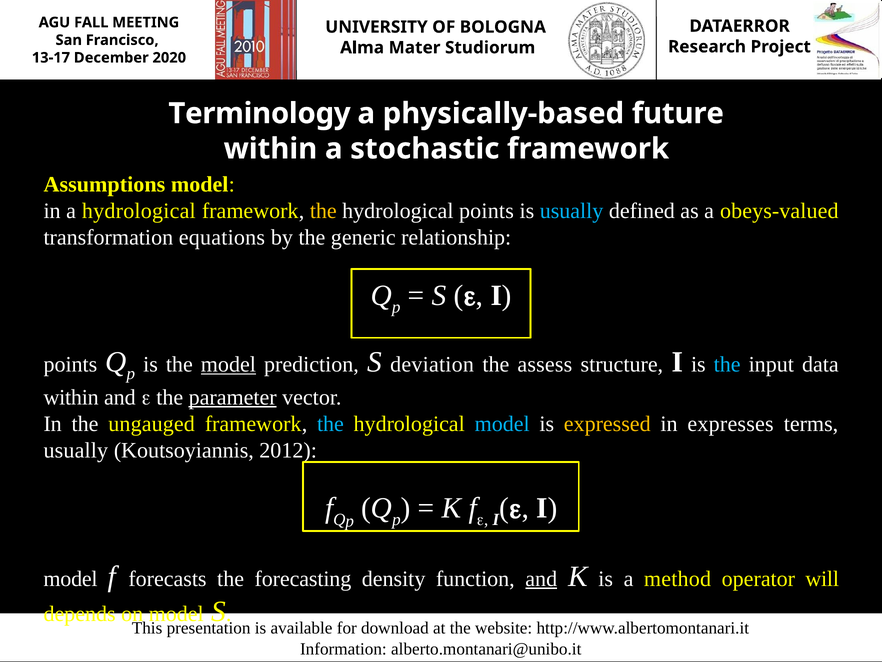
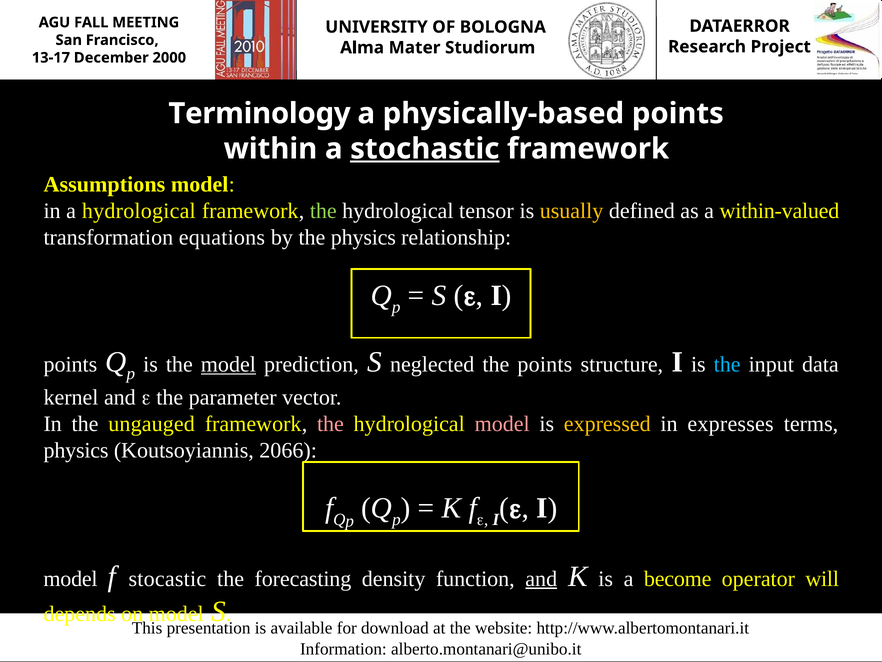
2020: 2020 -> 2000
physically-based future: future -> points
stochastic underline: none -> present
the at (323, 211) colour: yellow -> light green
hydrological points: points -> tensor
usually at (572, 211) colour: light blue -> yellow
obeys-valued: obeys-valued -> within-valued
the generic: generic -> physics
deviation: deviation -> neglected
the assess: assess -> points
within at (71, 397): within -> kernel
parameter underline: present -> none
the at (330, 424) colour: light blue -> pink
model at (502, 424) colour: light blue -> pink
usually at (76, 450): usually -> physics
2012: 2012 -> 2066
forecasts: forecasts -> stocastic
method: method -> become
